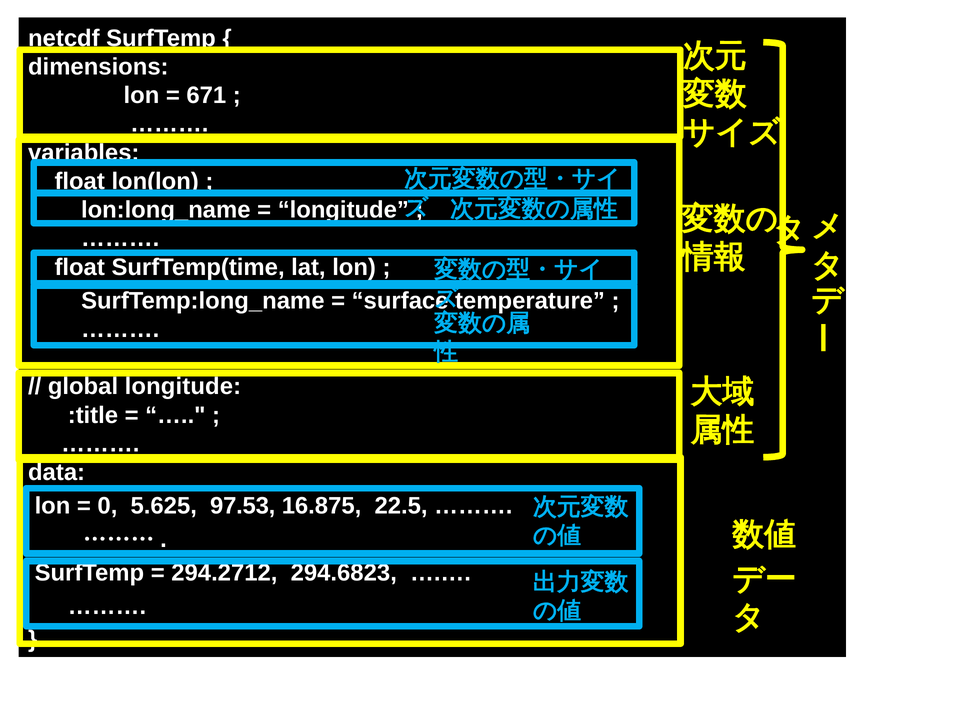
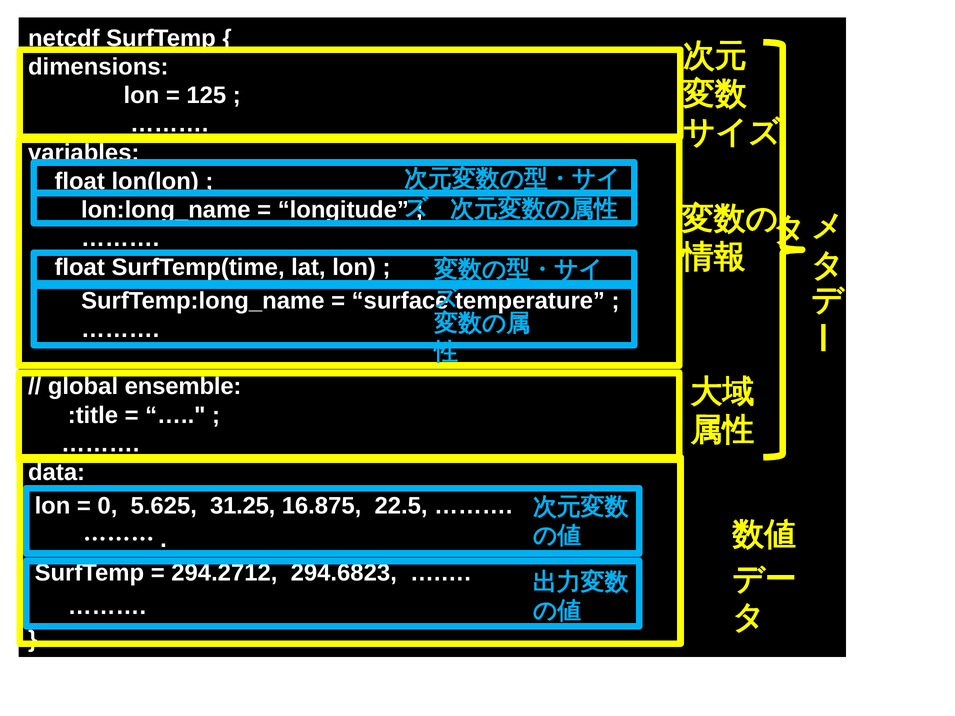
671: 671 -> 125
global longitude: longitude -> ensemble
97.53: 97.53 -> 31.25
